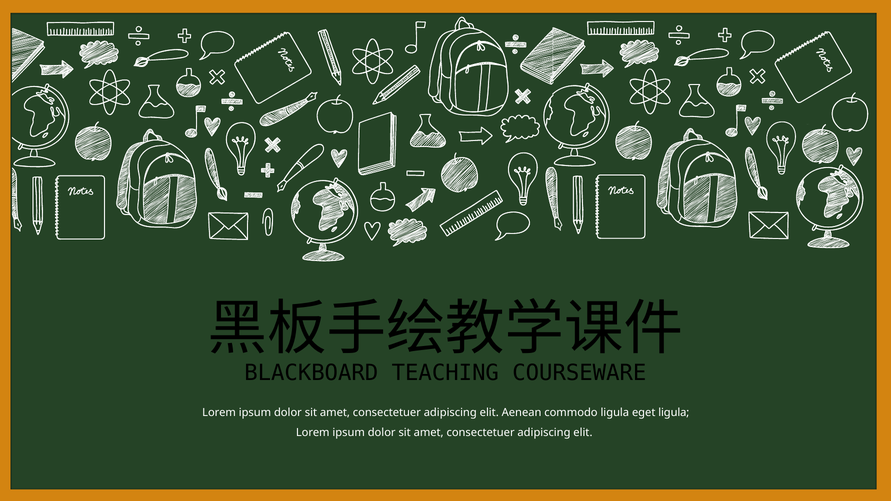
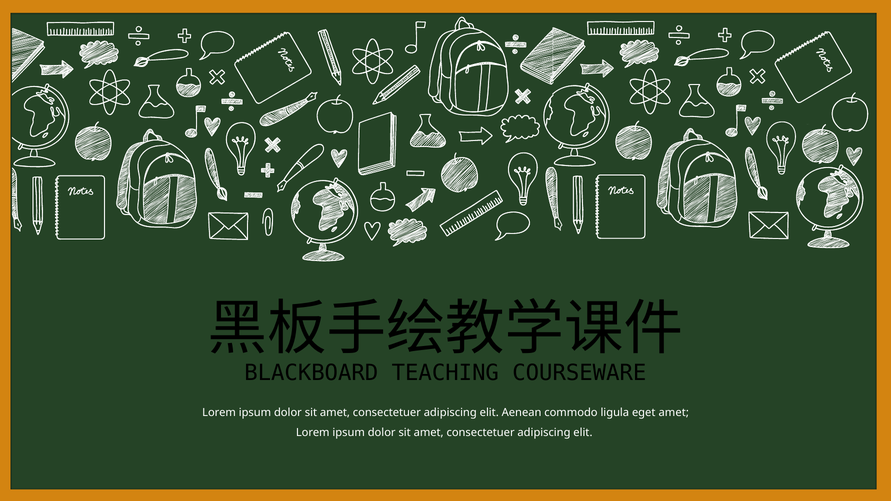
eget ligula: ligula -> amet
